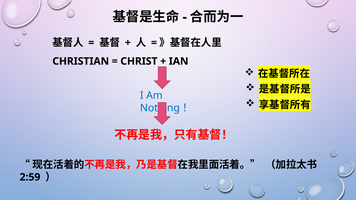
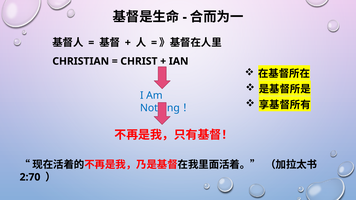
2:59: 2:59 -> 2:70
